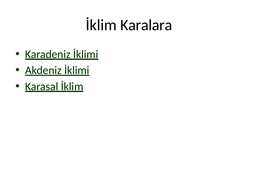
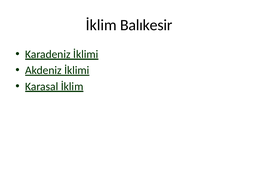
Karalara: Karalara -> Balıkesir
